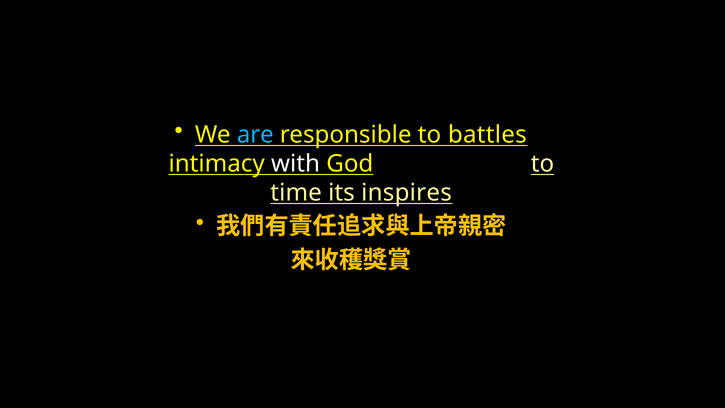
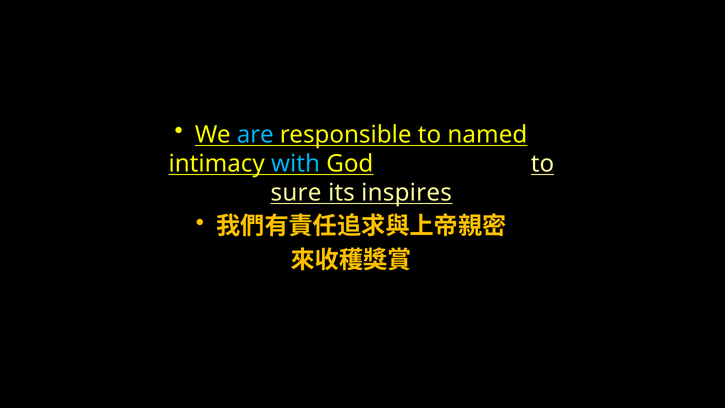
battles: battles -> named
with colour: white -> light blue
time: time -> sure
